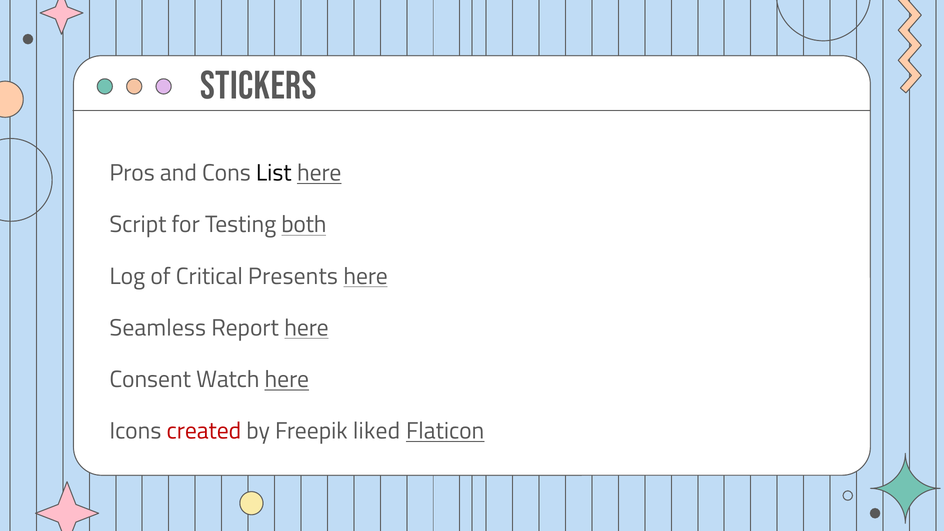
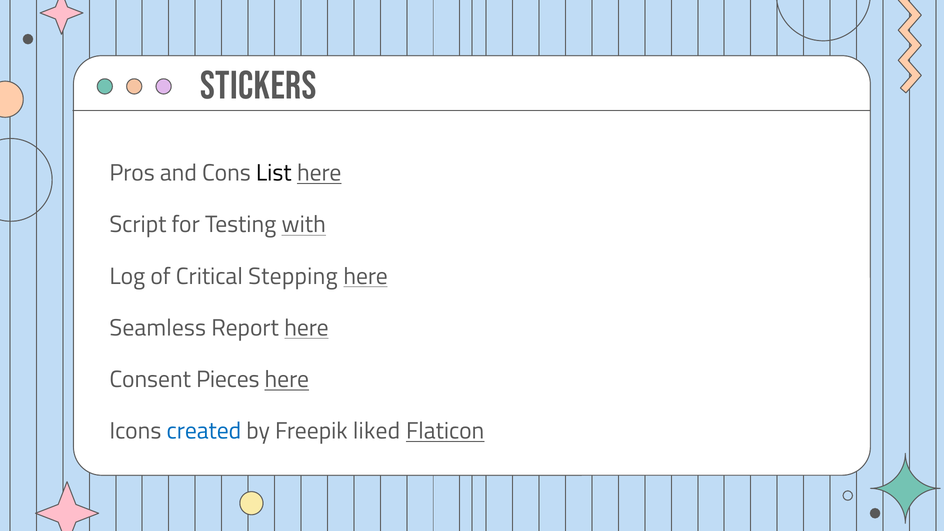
both: both -> with
Presents: Presents -> Stepping
Watch: Watch -> Pieces
created colour: red -> blue
